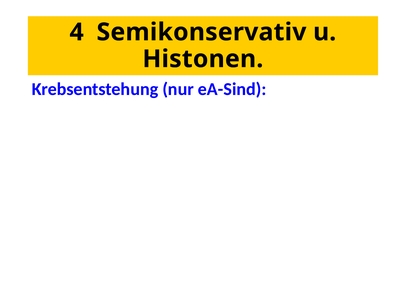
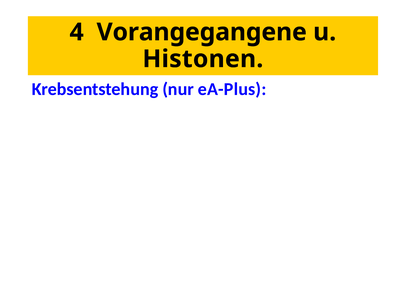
Semikonservativ: Semikonservativ -> Vorangegangene
eA-Sind: eA-Sind -> eA-Plus
